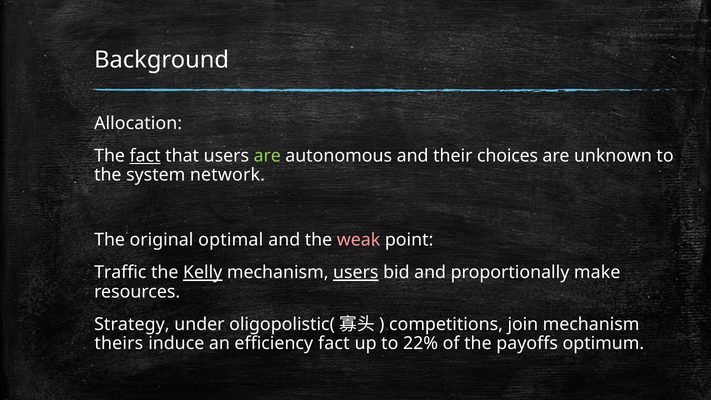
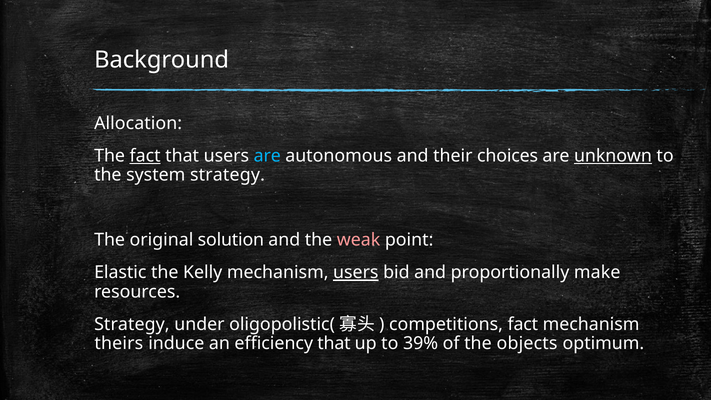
are at (267, 156) colour: light green -> light blue
unknown underline: none -> present
system network: network -> strategy
optimal: optimal -> solution
Traffic: Traffic -> Elastic
Kelly underline: present -> none
competitions join: join -> fact
efficiency fact: fact -> that
22%: 22% -> 39%
payoffs: payoffs -> objects
